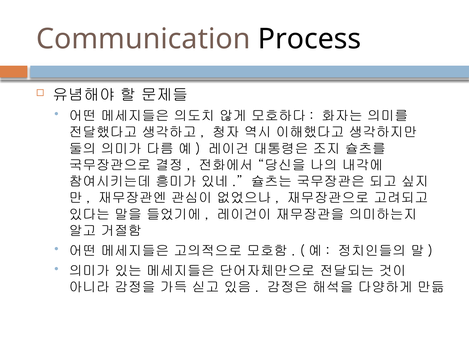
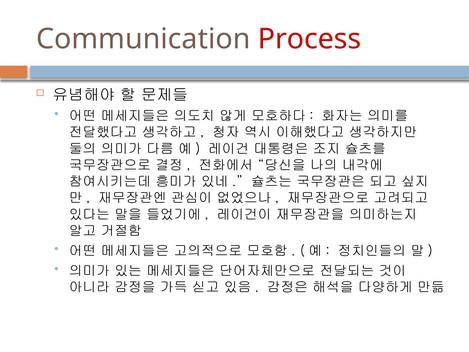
Process colour: black -> red
